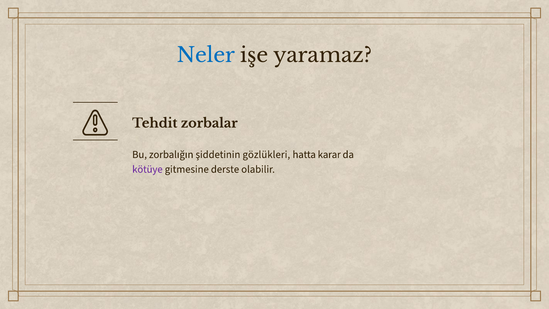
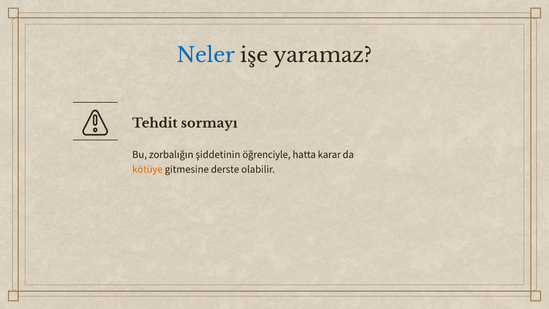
zorbalar: zorbalar -> sormayı
gözlükleri: gözlükleri -> öğrenciyle
kötüye colour: purple -> orange
